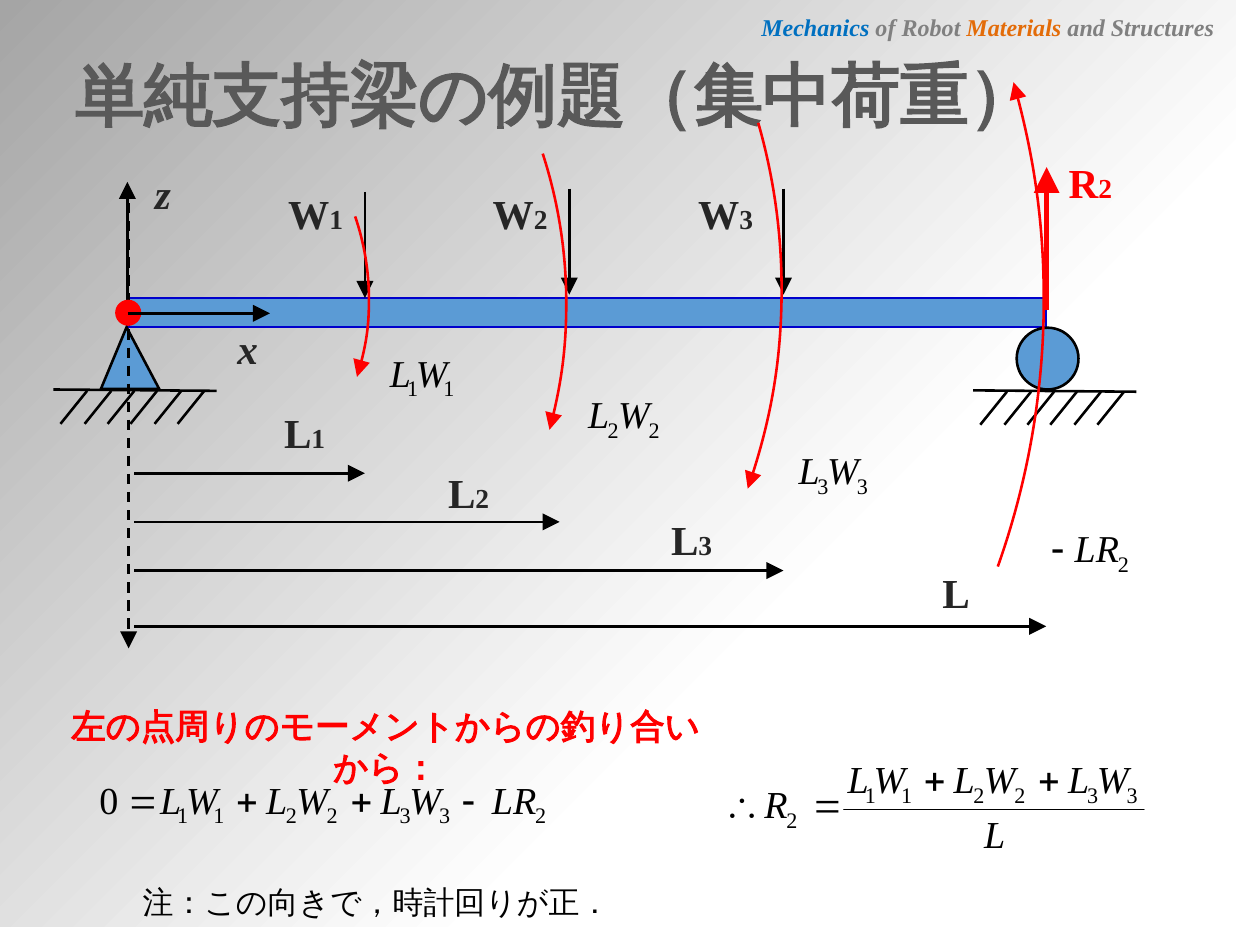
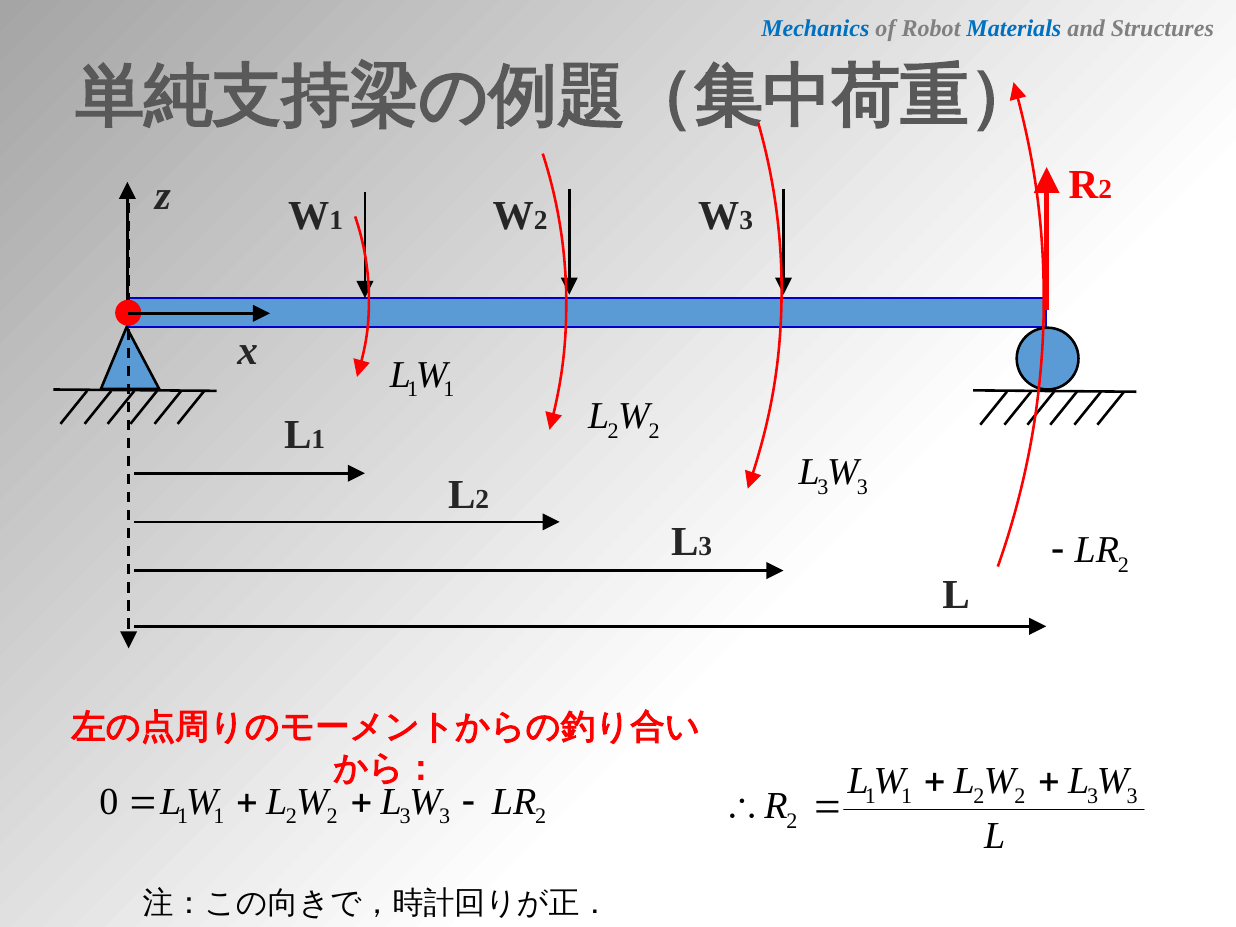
Materials colour: orange -> blue
